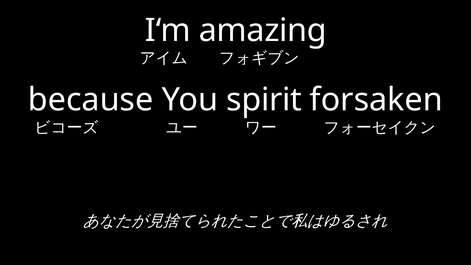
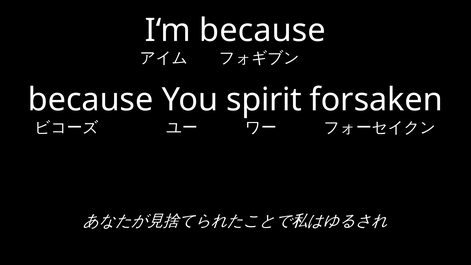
I‘m amazing: amazing -> because
